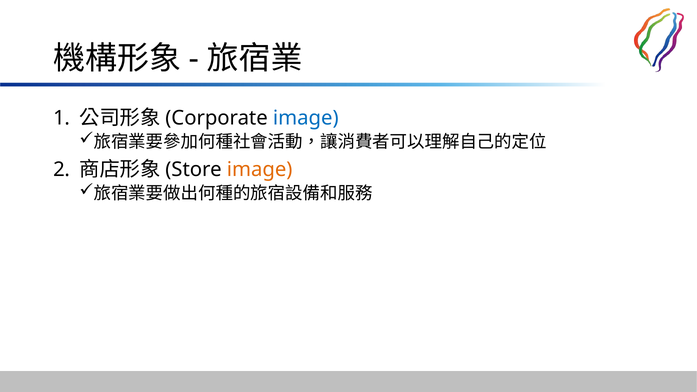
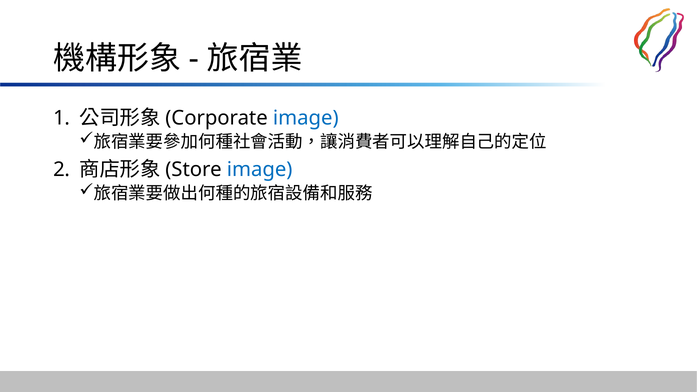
image at (260, 170) colour: orange -> blue
